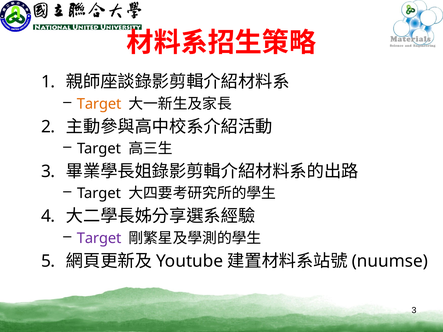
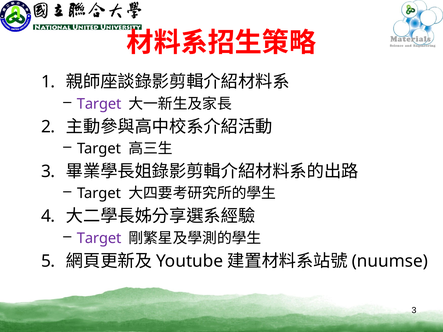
Target at (99, 104) colour: orange -> purple
